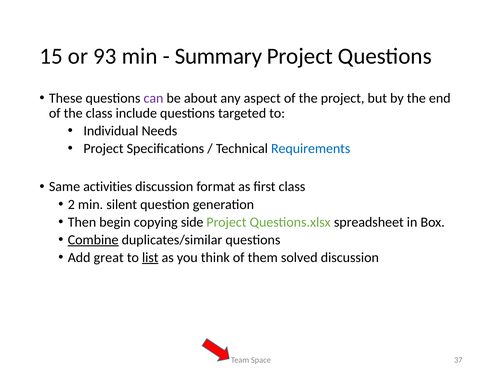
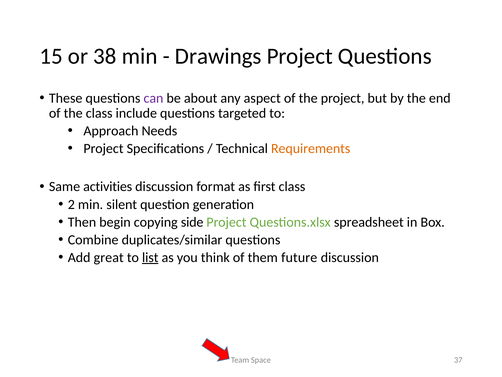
93: 93 -> 38
Summary: Summary -> Drawings
Individual: Individual -> Approach
Requirements colour: blue -> orange
Combine underline: present -> none
solved: solved -> future
